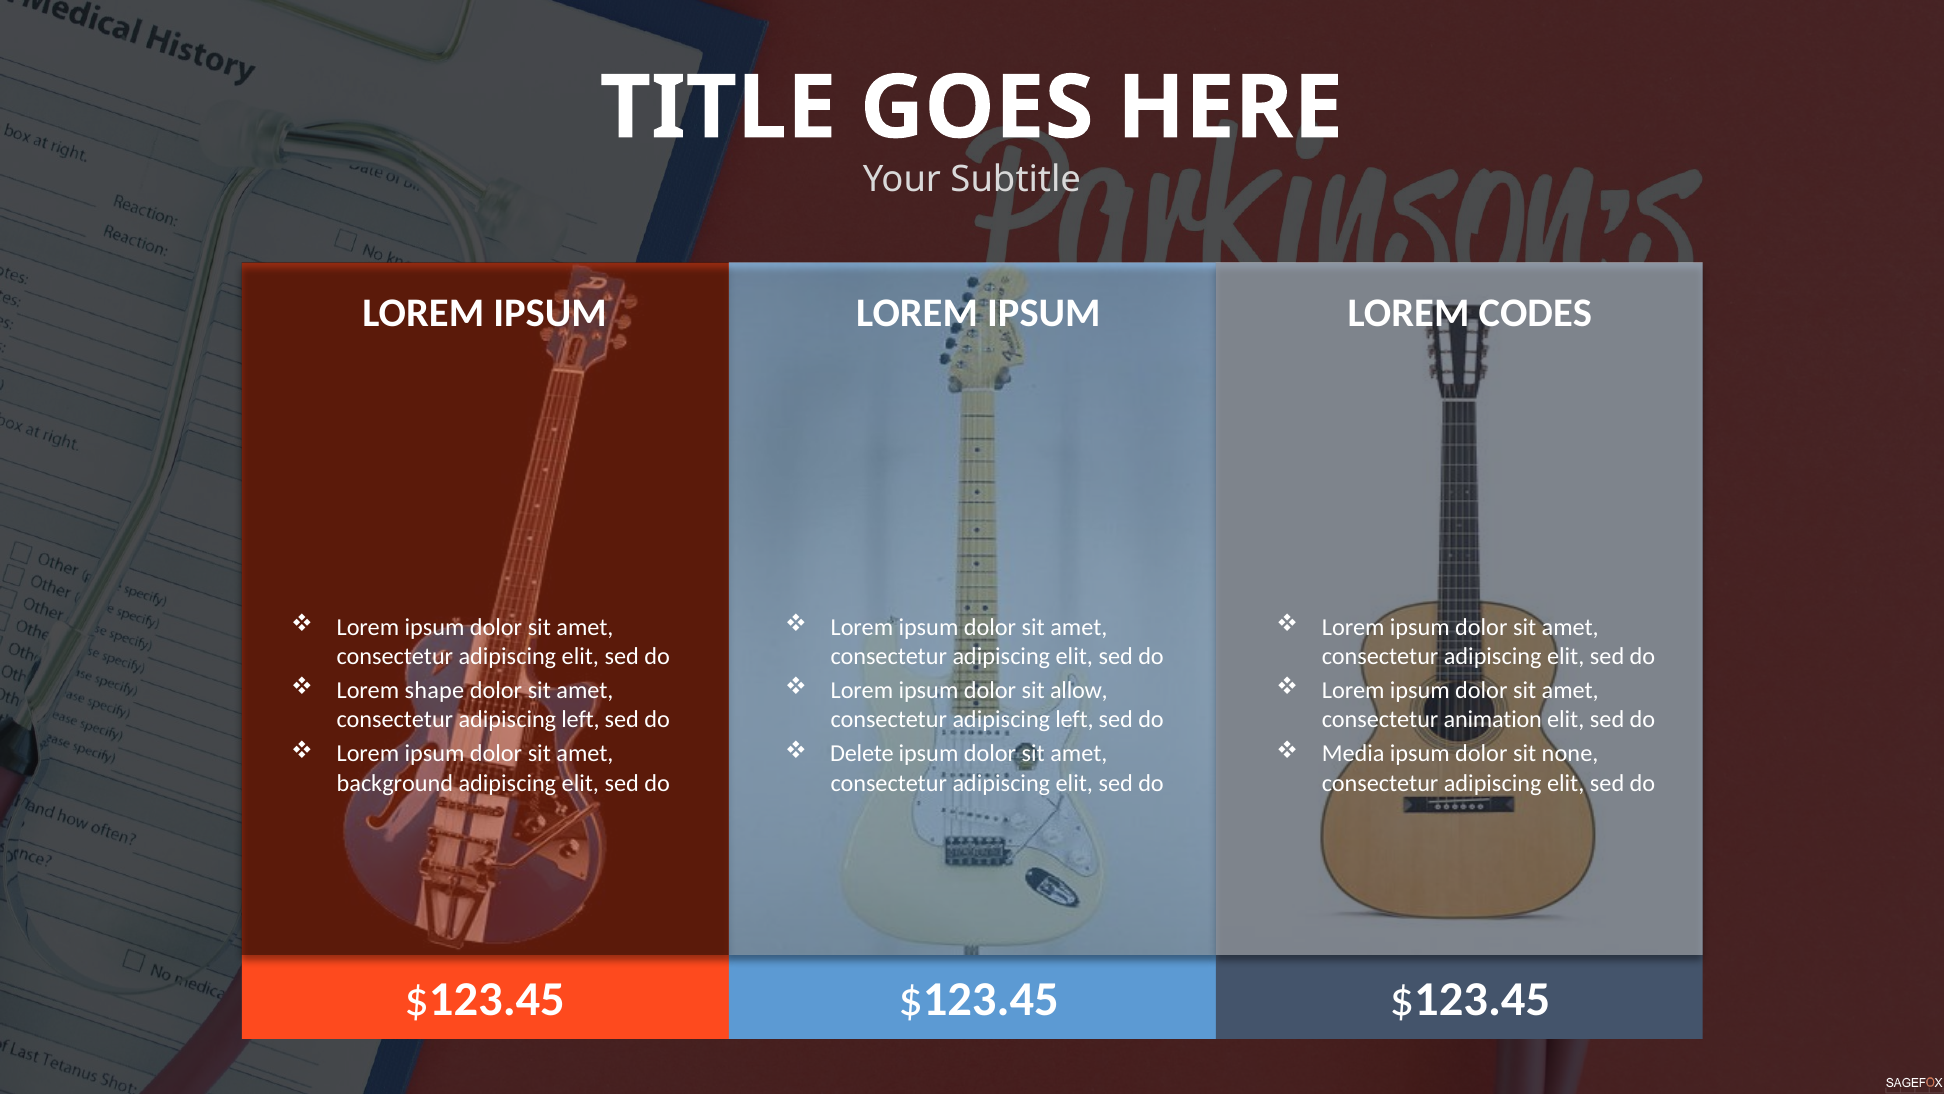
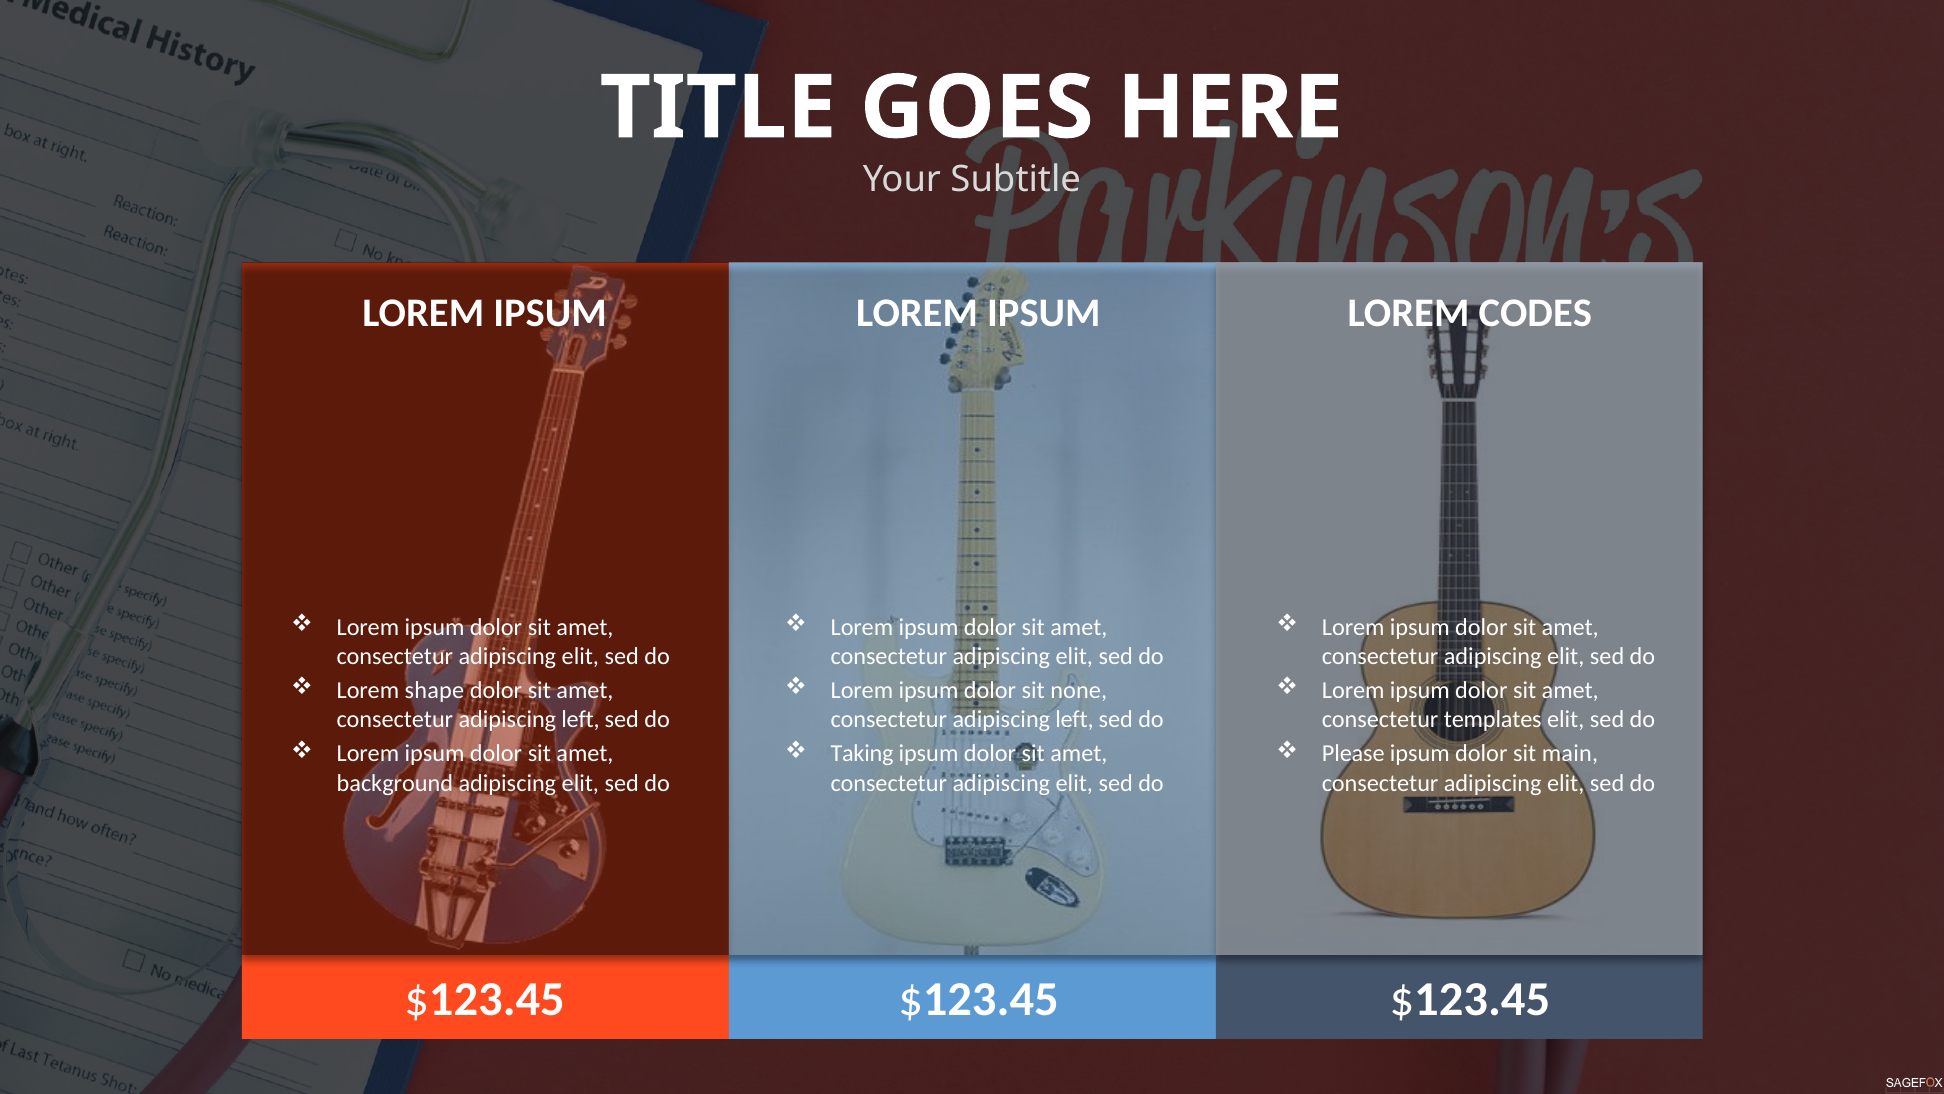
allow: allow -> none
animation: animation -> templates
Delete: Delete -> Taking
Media: Media -> Please
none: none -> main
